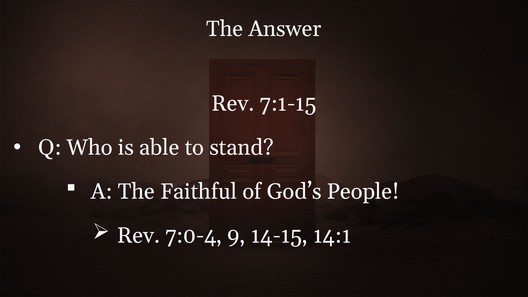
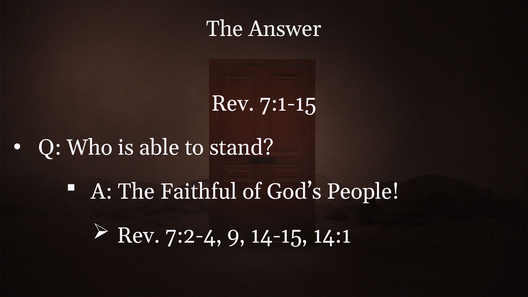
7:0-4: 7:0-4 -> 7:2-4
